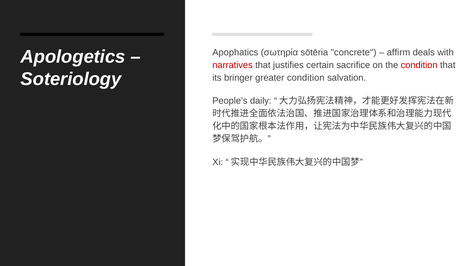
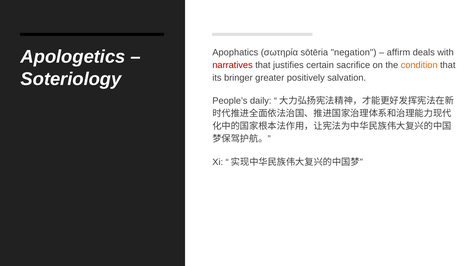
concrete: concrete -> negation
condition at (419, 65) colour: red -> orange
greater condition: condition -> positively
